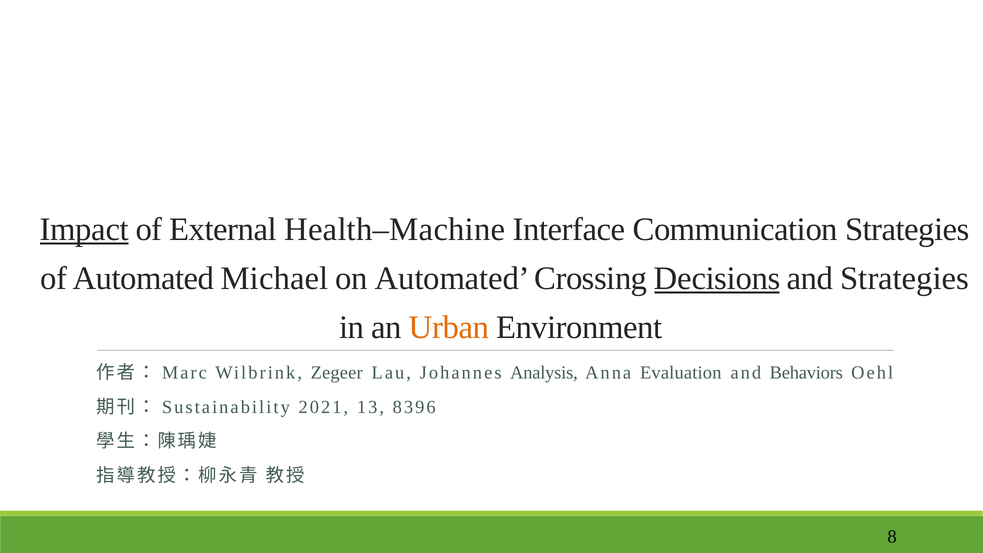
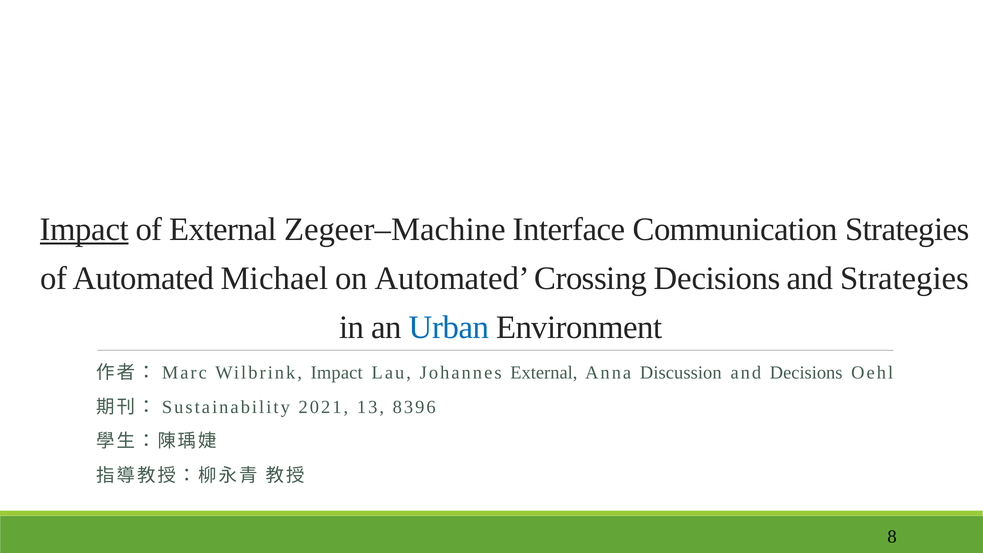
Health–Machine: Health–Machine -> Zegeer–Machine
Decisions at (717, 278) underline: present -> none
Urban colour: orange -> blue
Wilbrink Zegeer: Zegeer -> Impact
Johannes Analysis: Analysis -> External
Evaluation: Evaluation -> Discussion
and Behaviors: Behaviors -> Decisions
